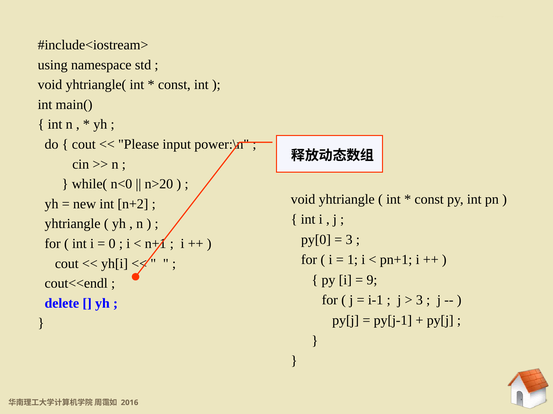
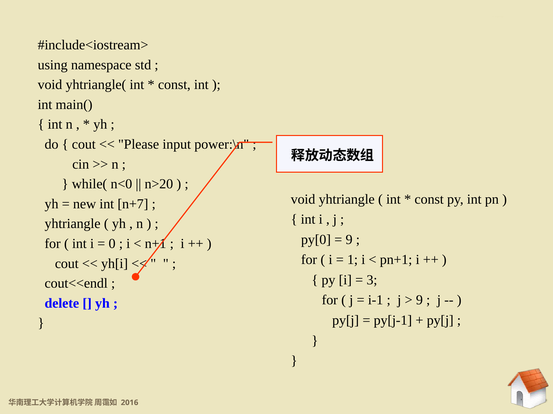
n+2: n+2 -> n+7
3 at (349, 240): 3 -> 9
9: 9 -> 3
3 at (419, 301): 3 -> 9
